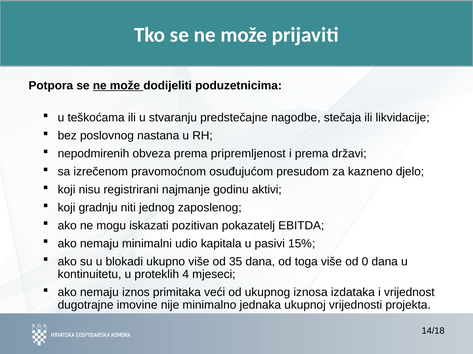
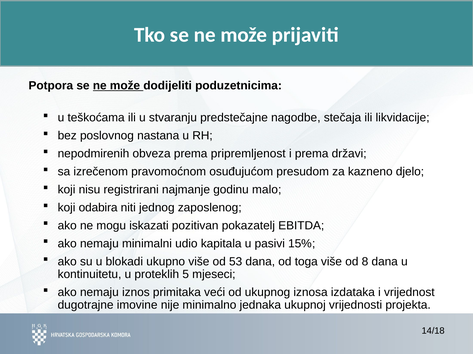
aktivi: aktivi -> malo
gradnju: gradnju -> odabira
35: 35 -> 53
0: 0 -> 8
4: 4 -> 5
